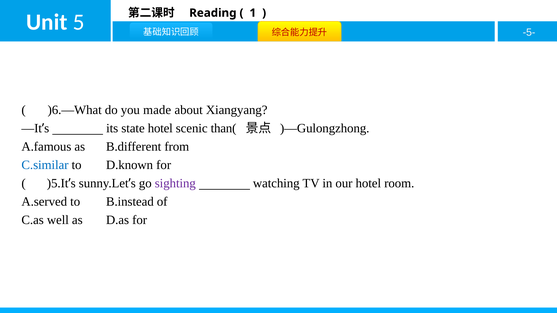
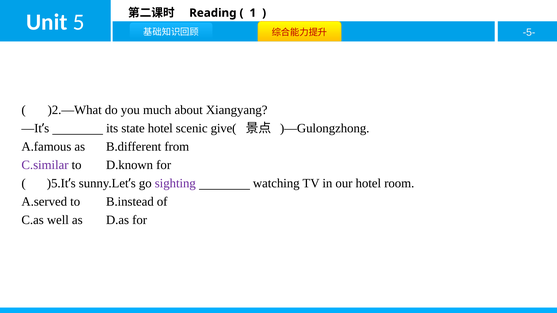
)6.—What: )6.—What -> )2.—What
made: made -> much
than(: than( -> give(
C.similar colour: blue -> purple
